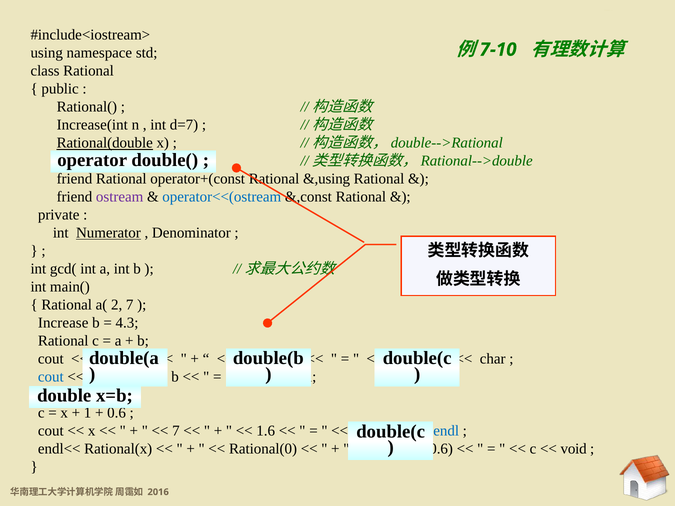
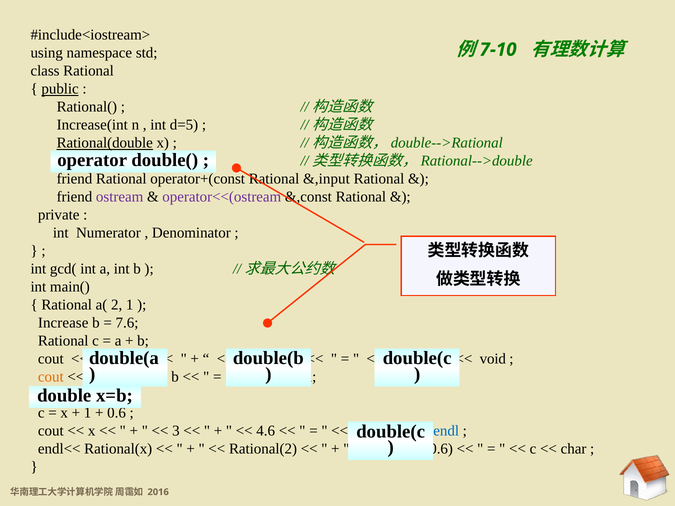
public underline: none -> present
d=7: d=7 -> d=5
&,using: &,using -> &,input
operator<<(ostream colour: blue -> purple
Numerator underline: present -> none
2 7: 7 -> 1
4.3: 4.3 -> 7.6
char: char -> void
cout at (51, 377) colour: blue -> orange
7 at (176, 431): 7 -> 3
1.6: 1.6 -> 4.6
Rational(0: Rational(0 -> Rational(2
void: void -> char
